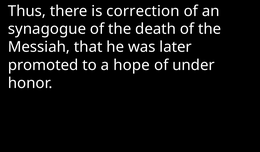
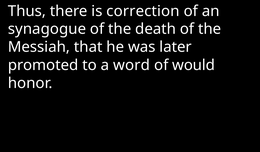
hope: hope -> word
under: under -> would
